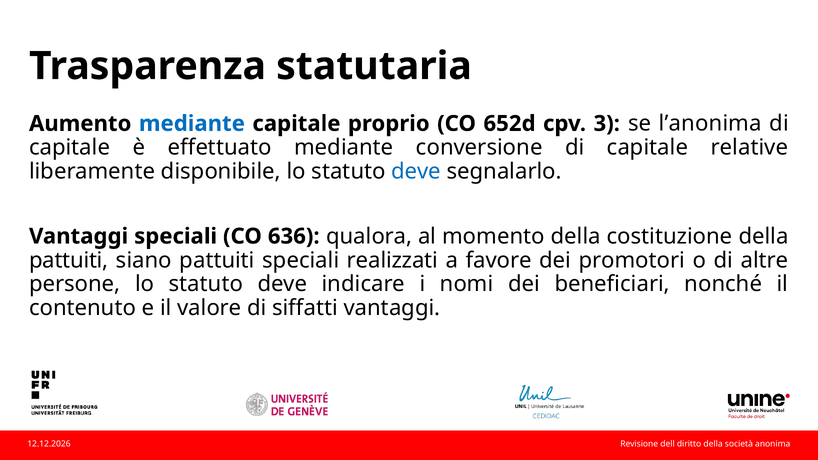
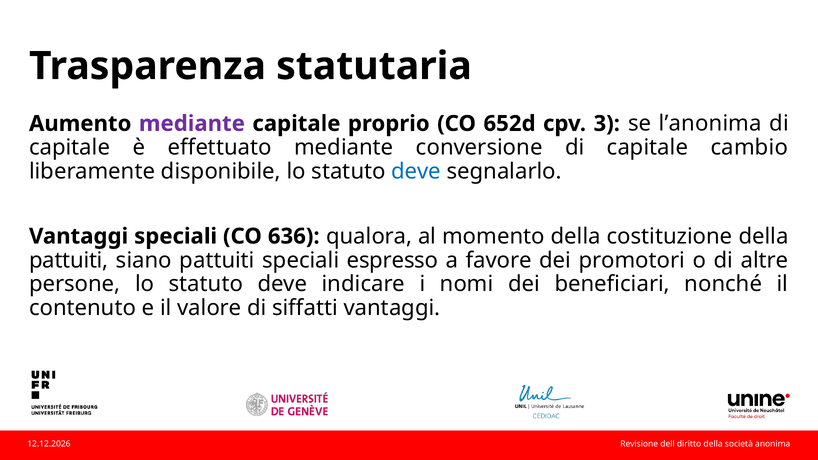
mediante at (192, 124) colour: blue -> purple
relative: relative -> cambio
realizzati: realizzati -> espresso
